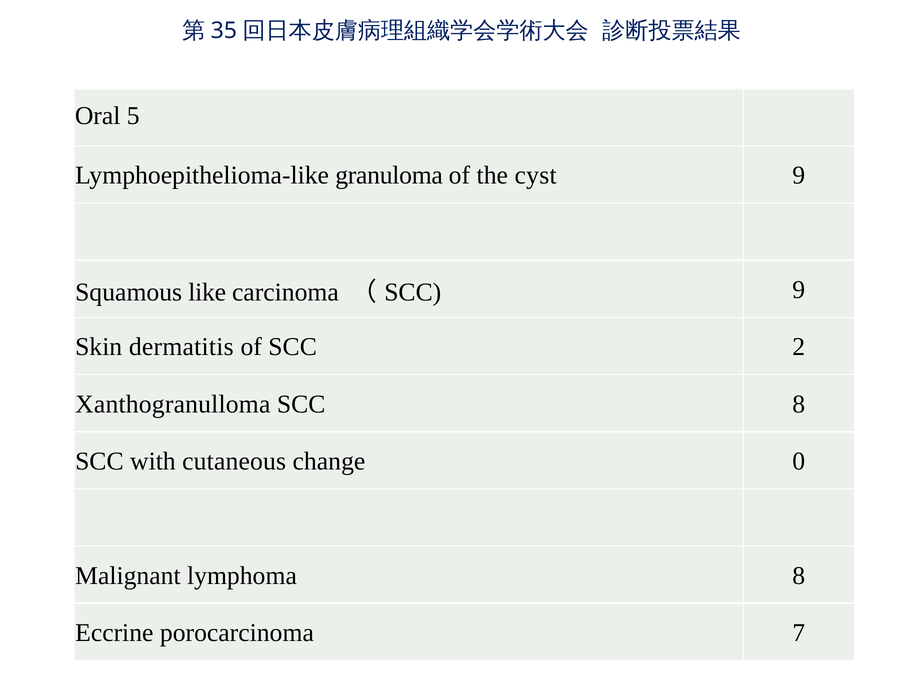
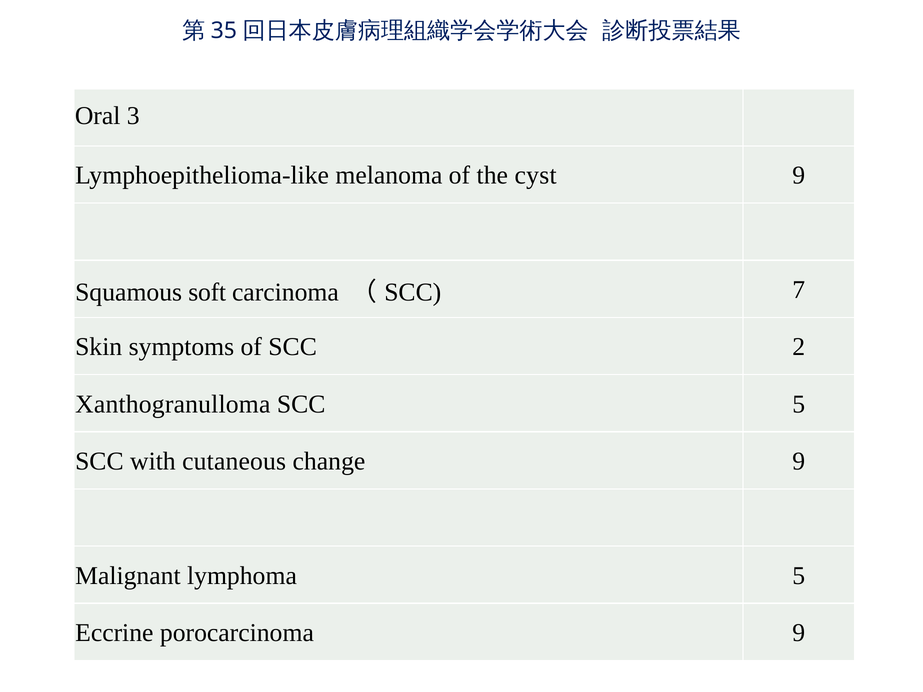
5: 5 -> 3
granuloma: granuloma -> melanoma
like: like -> soft
SCC 9: 9 -> 7
dermatitis: dermatitis -> symptoms
SCC 8: 8 -> 5
change 0: 0 -> 9
lymphoma 8: 8 -> 5
porocarcinoma 7: 7 -> 9
